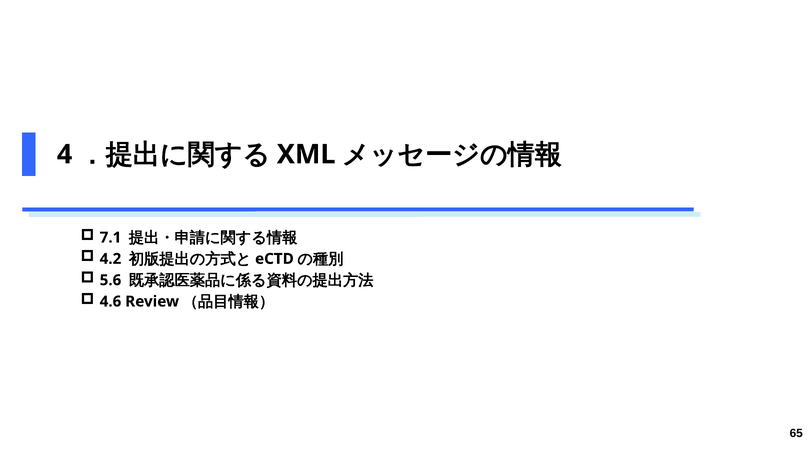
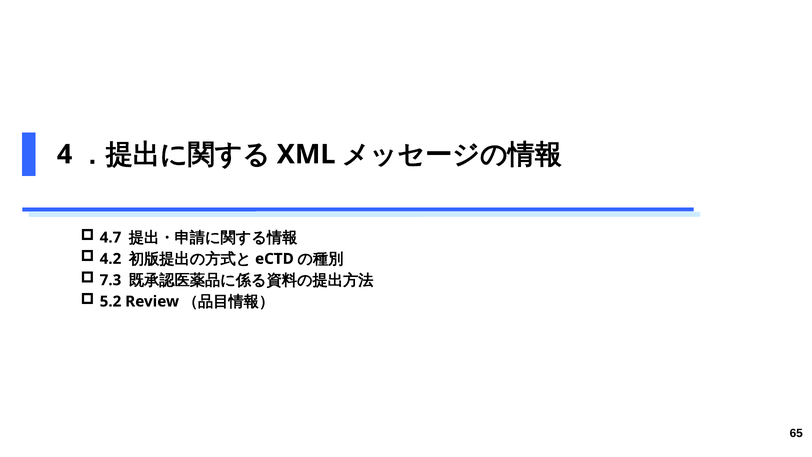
7.1: 7.1 -> 4.7
5.6: 5.6 -> 7.3
4.6: 4.6 -> 5.2
